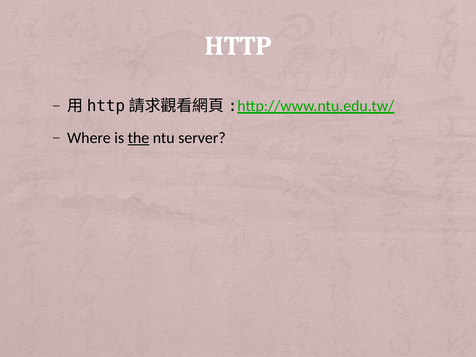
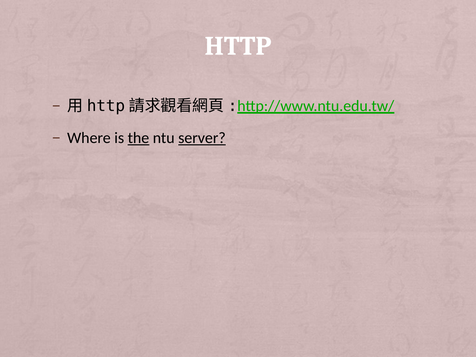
server underline: none -> present
